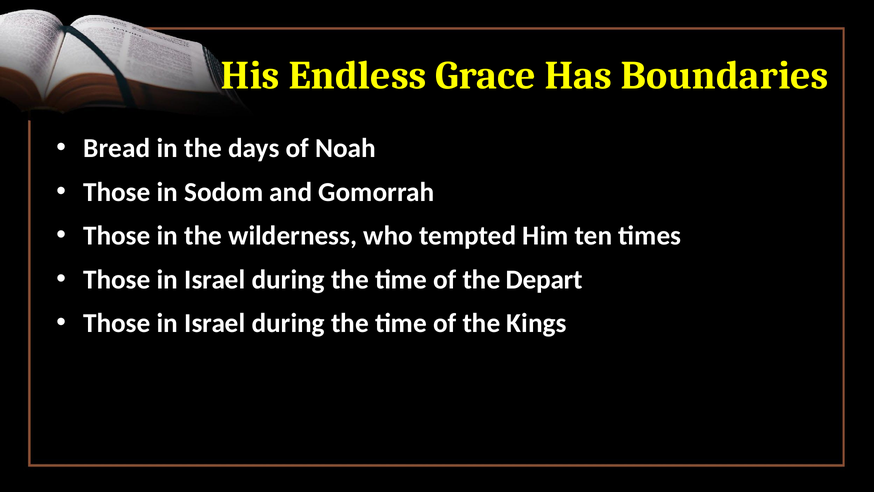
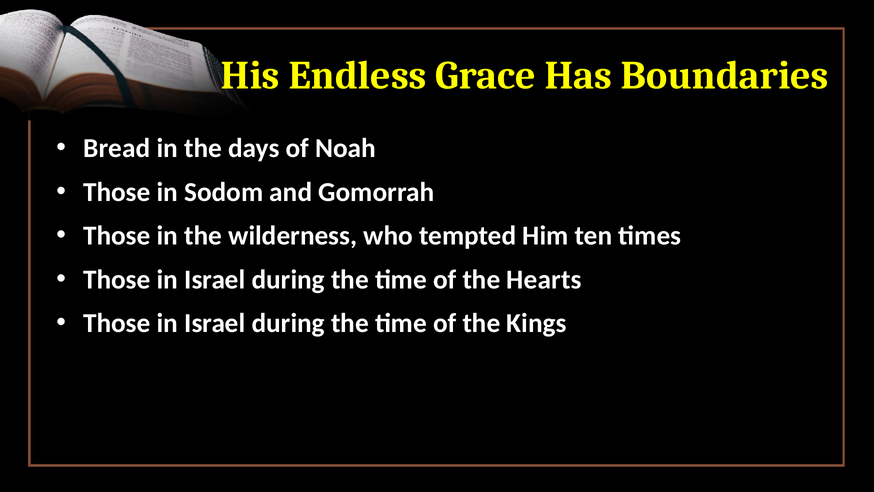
Depart: Depart -> Hearts
